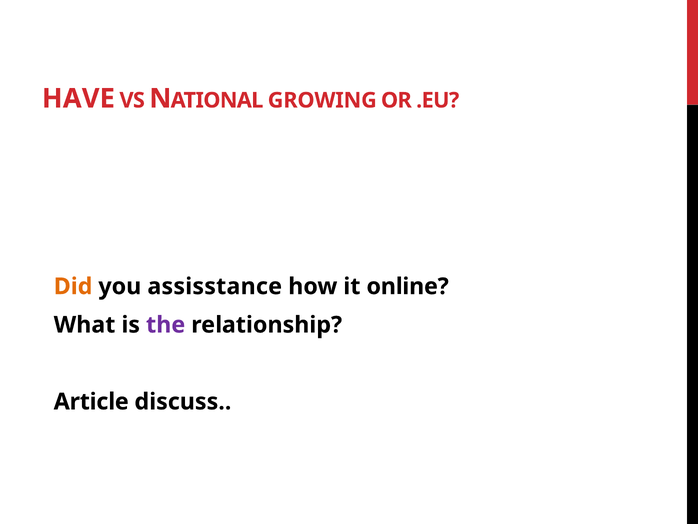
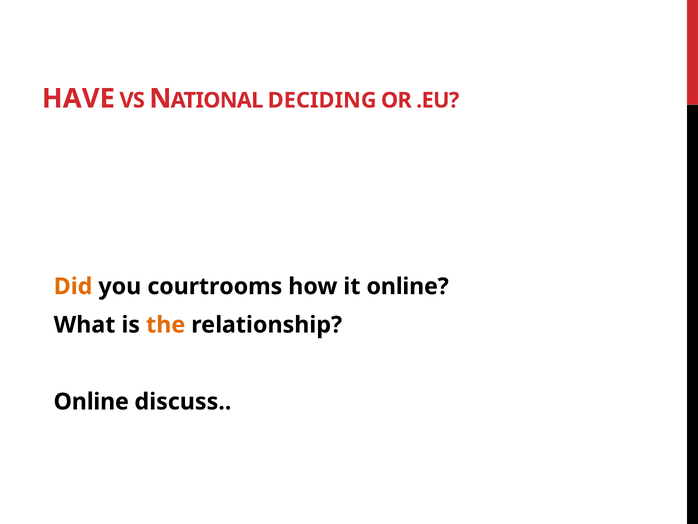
GROWING: GROWING -> DECIDING
assisstance: assisstance -> courtrooms
the colour: purple -> orange
Article at (91, 401): Article -> Online
